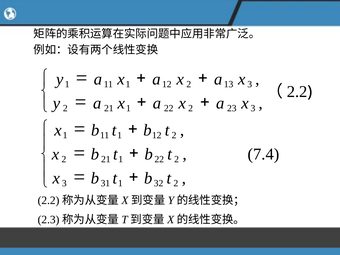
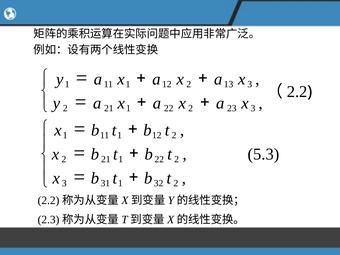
7.4: 7.4 -> 5.3
